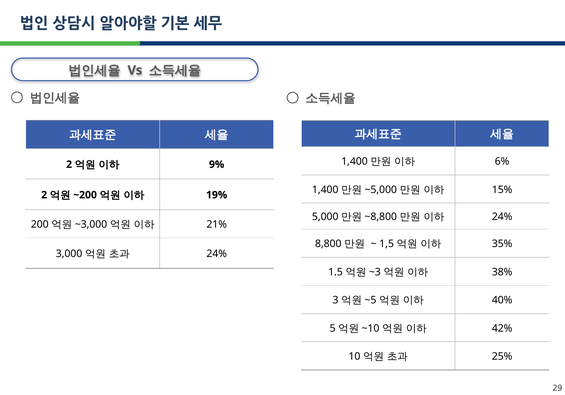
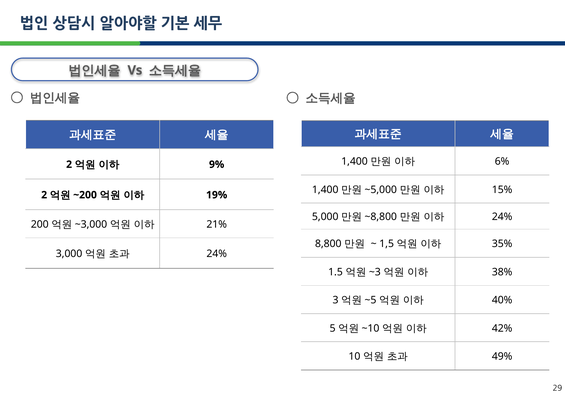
25%: 25% -> 49%
